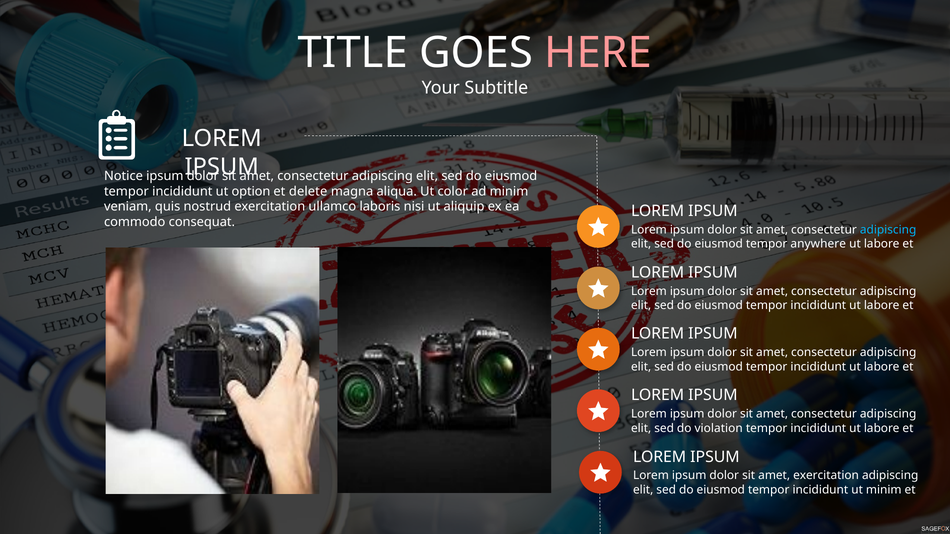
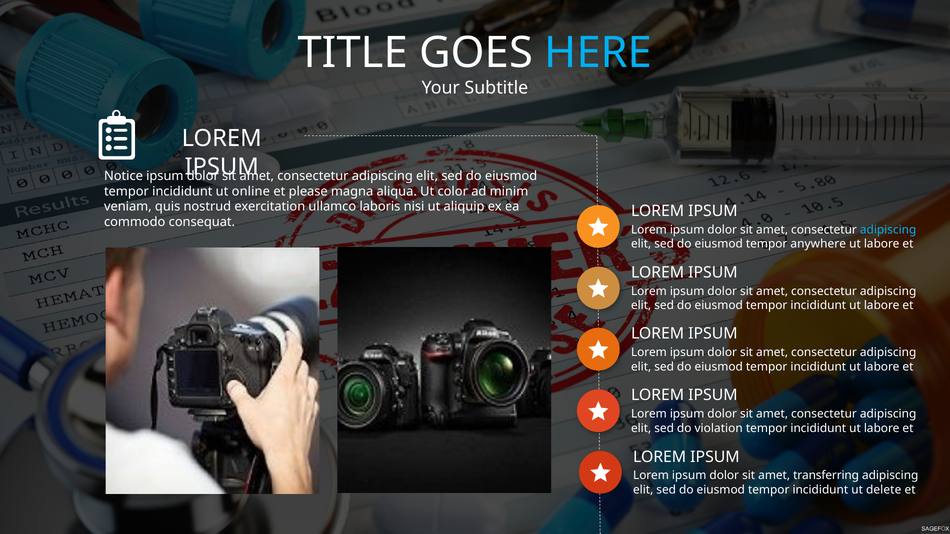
HERE colour: pink -> light blue
option: option -> online
delete: delete -> please
amet exercitation: exercitation -> transferring
ut minim: minim -> delete
